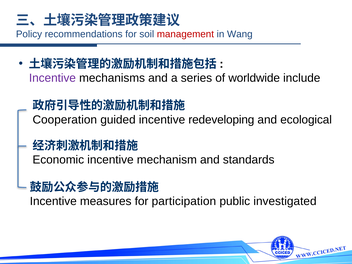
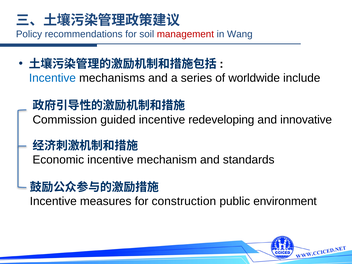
Incentive at (52, 78) colour: purple -> blue
Cooperation: Cooperation -> Commission
ecological: ecological -> innovative
participation: participation -> construction
investigated: investigated -> environment
